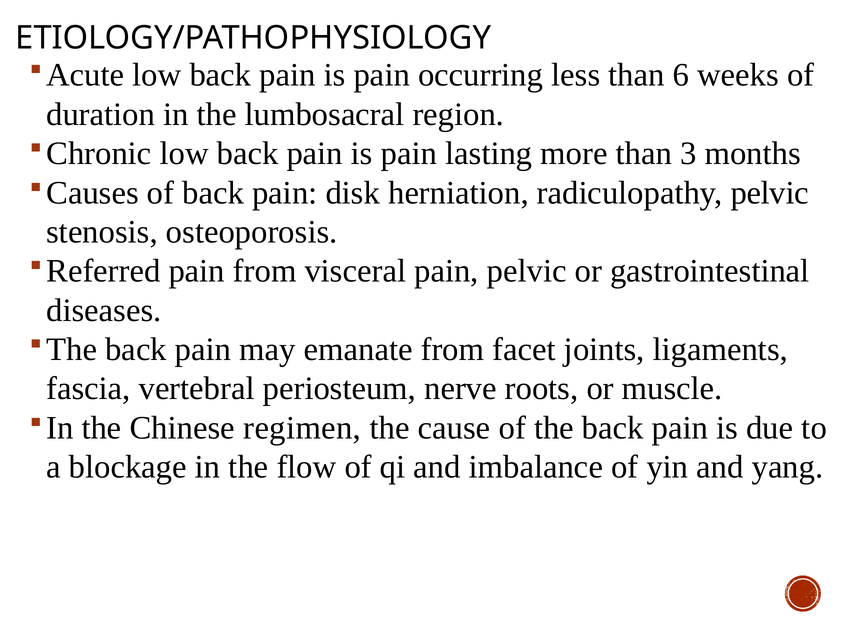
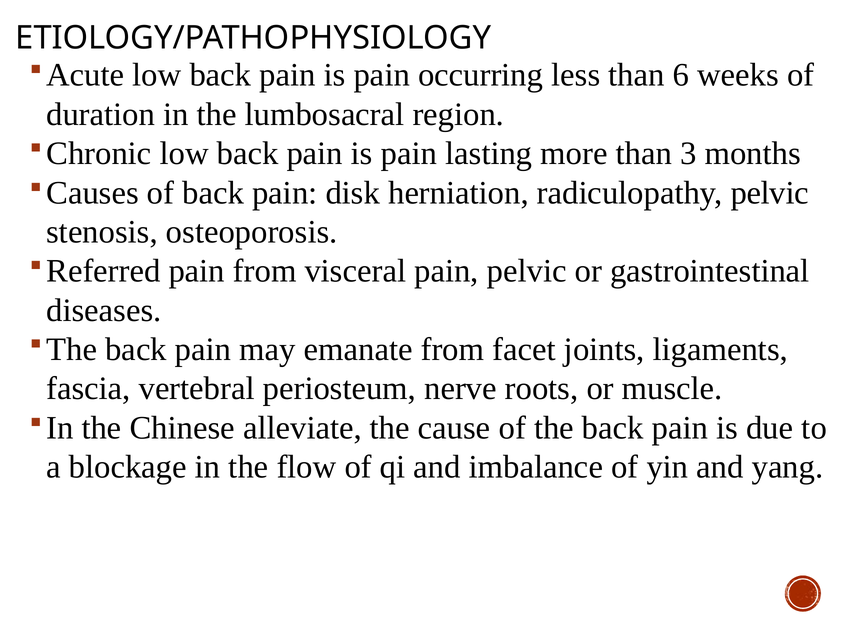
regimen: regimen -> alleviate
